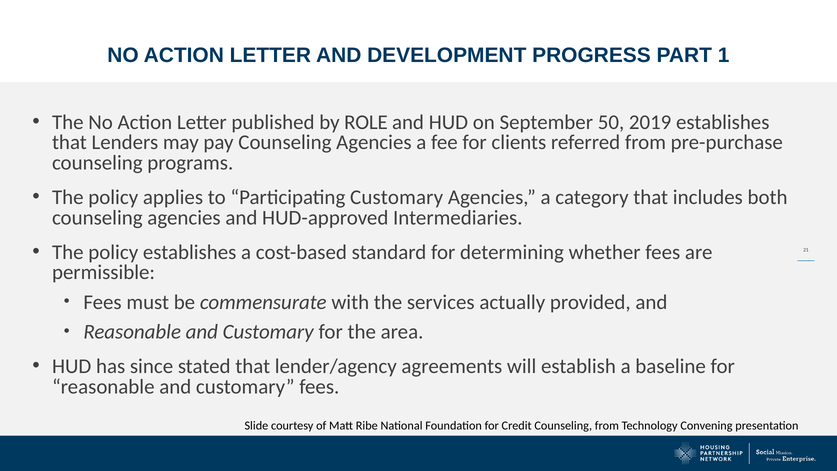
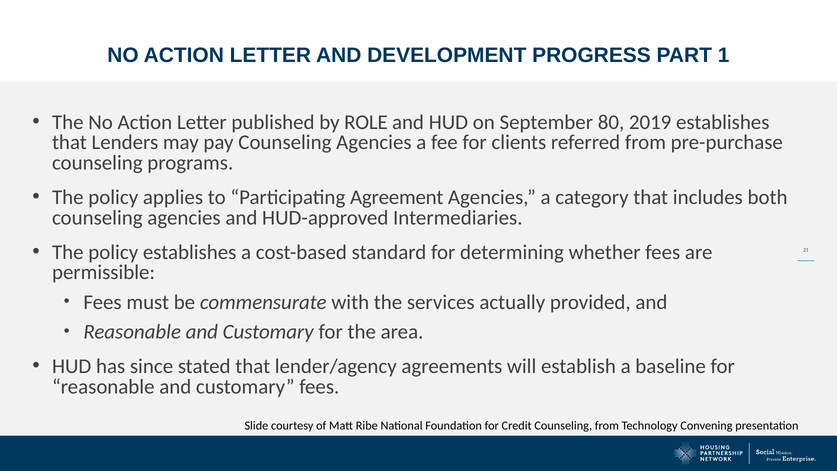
50: 50 -> 80
Participating Customary: Customary -> Agreement
